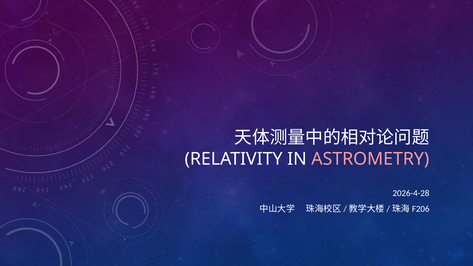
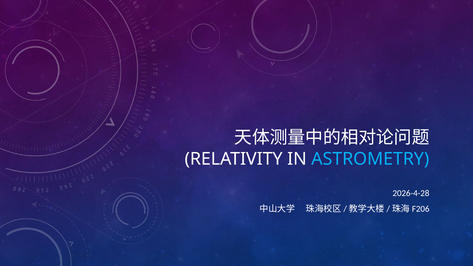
ASTROMETRY colour: pink -> light blue
